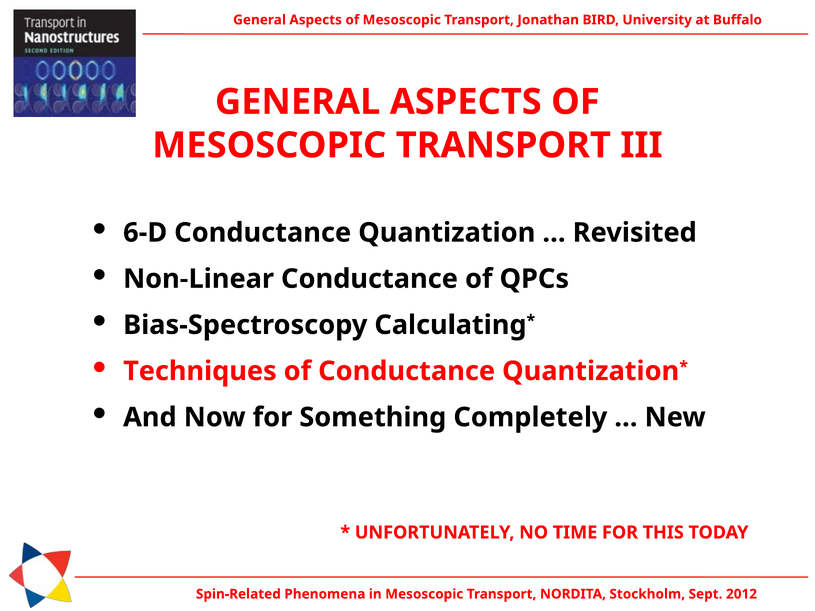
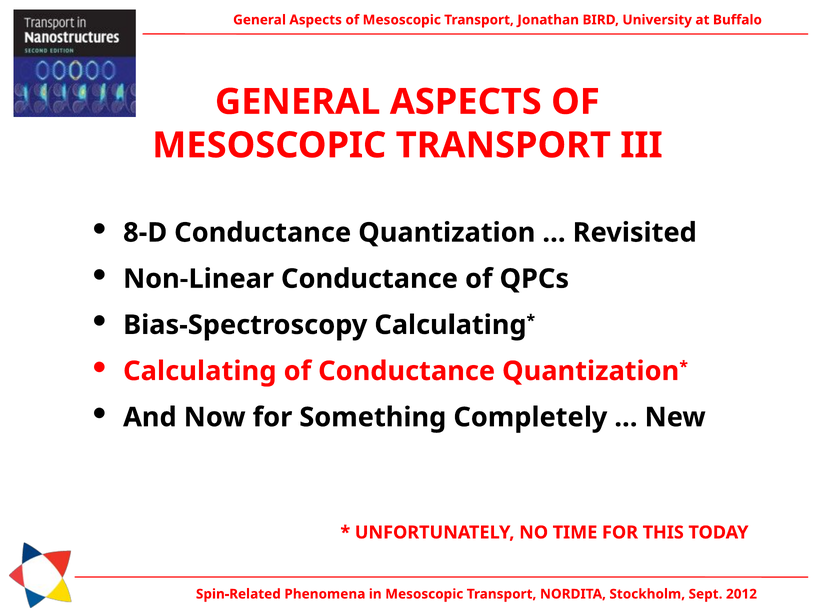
6-D: 6-D -> 8-D
Techniques at (200, 371): Techniques -> Calculating
